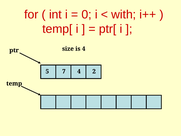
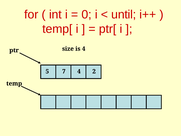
with: with -> until
